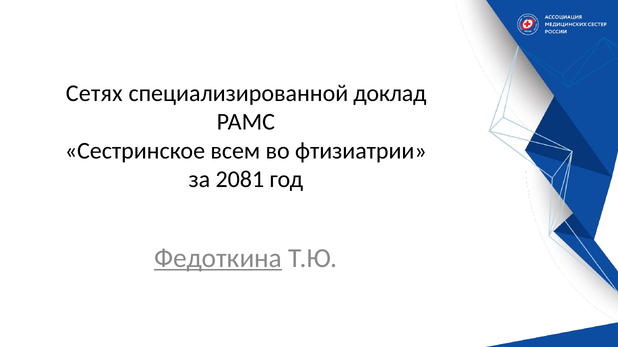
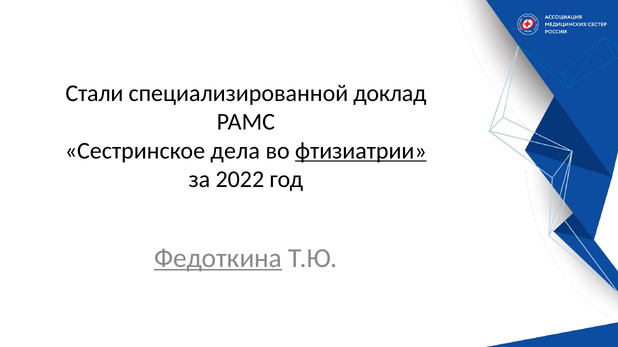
Сетях: Сетях -> Стали
всем: всем -> дела
фтизиатрии underline: none -> present
2081: 2081 -> 2022
